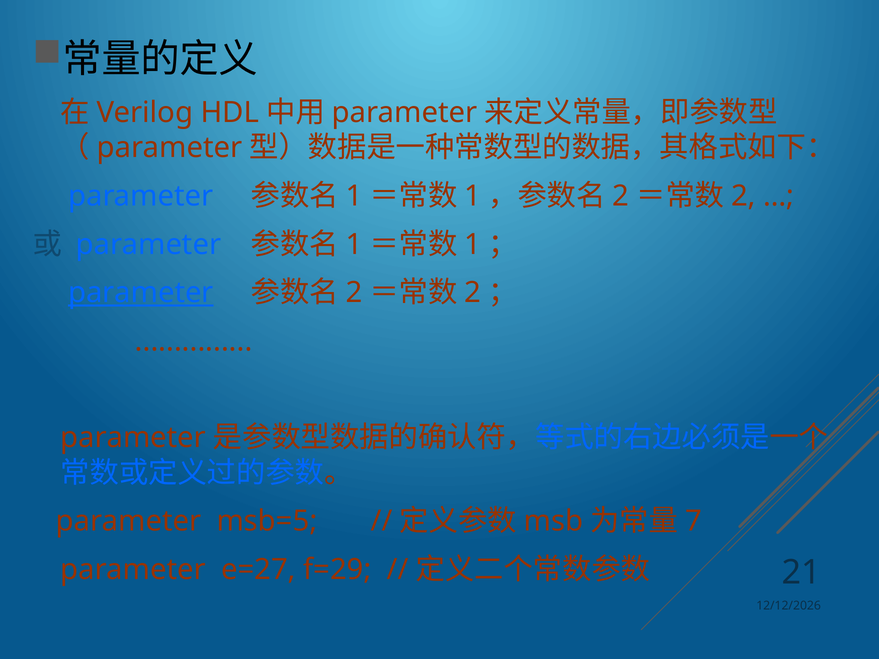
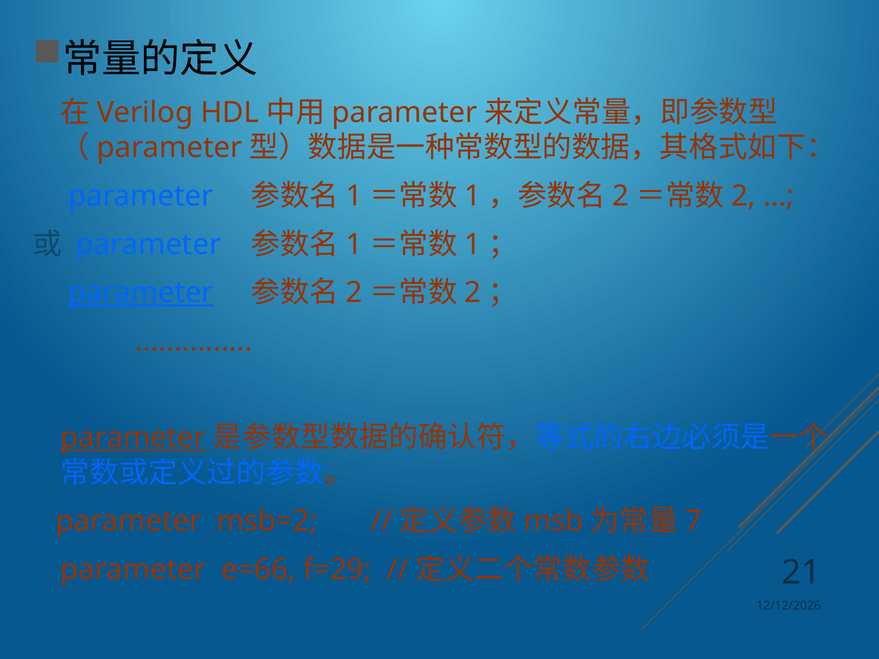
parameter at (133, 438) underline: none -> present
msb=5: msb=5 -> msb=2
e=27: e=27 -> e=66
